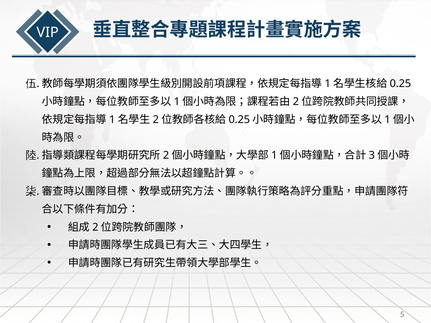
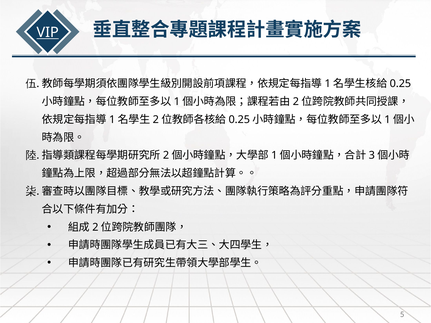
VIP underline: none -> present
